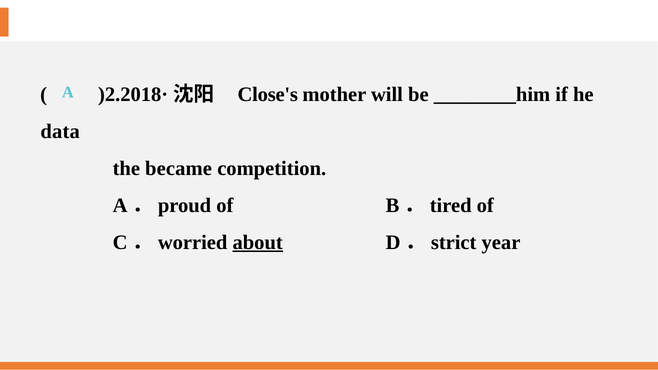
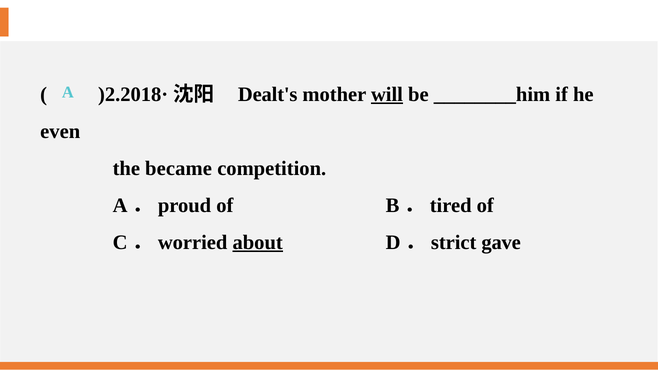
Close's: Close's -> Dealt's
will underline: none -> present
data: data -> even
year: year -> gave
